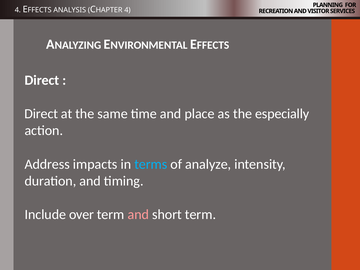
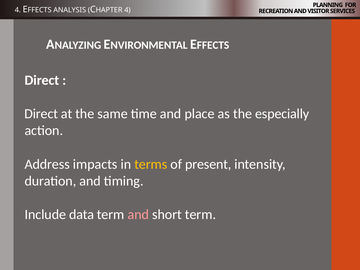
terms colour: light blue -> yellow
analyze: analyze -> present
over: over -> data
